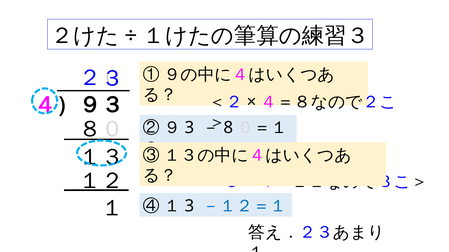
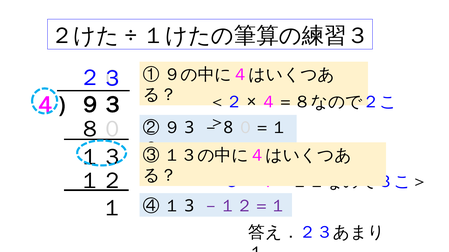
－１２＝１ colour: blue -> purple
